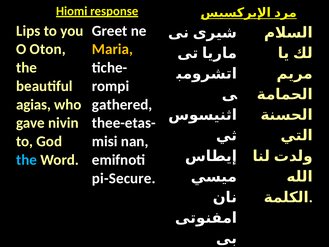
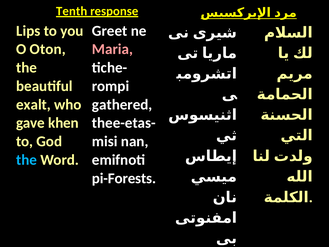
Hiomi: Hiomi -> Tenth
Maria colour: yellow -> pink
agias: agias -> exalt
nivin: nivin -> khen
pi-Secure: pi-Secure -> pi-Forests
